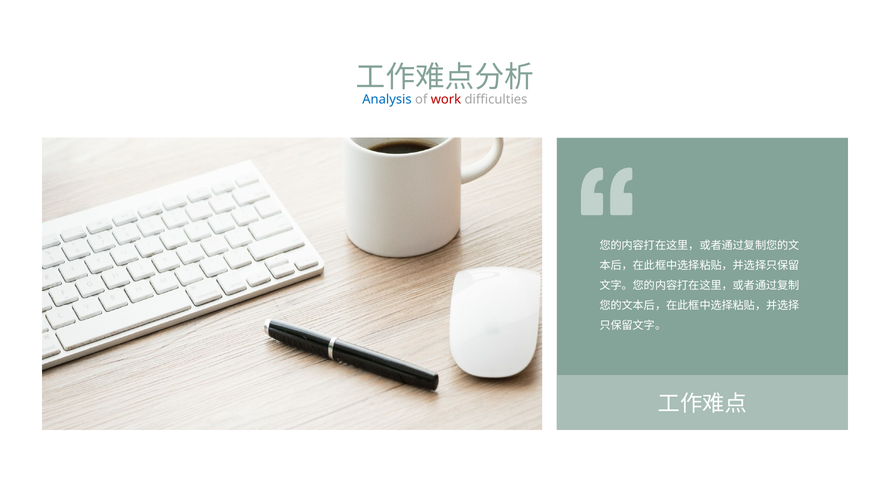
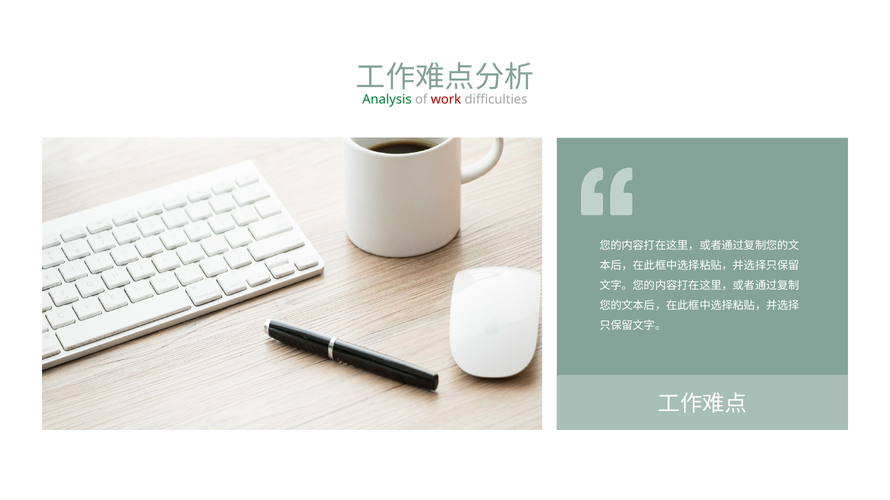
Analysis colour: blue -> green
